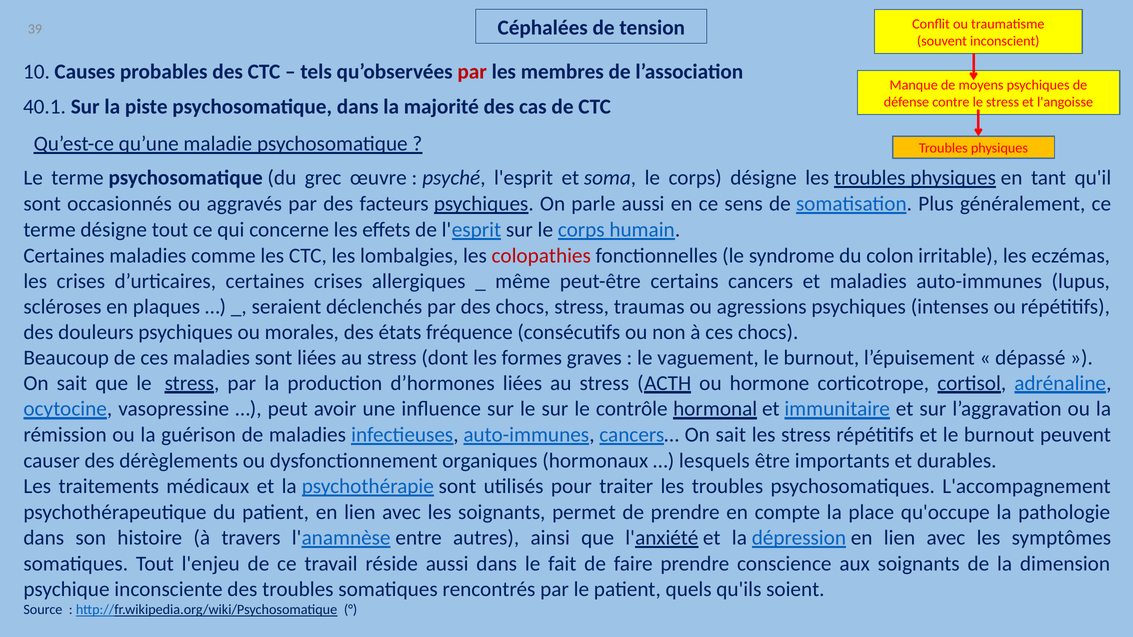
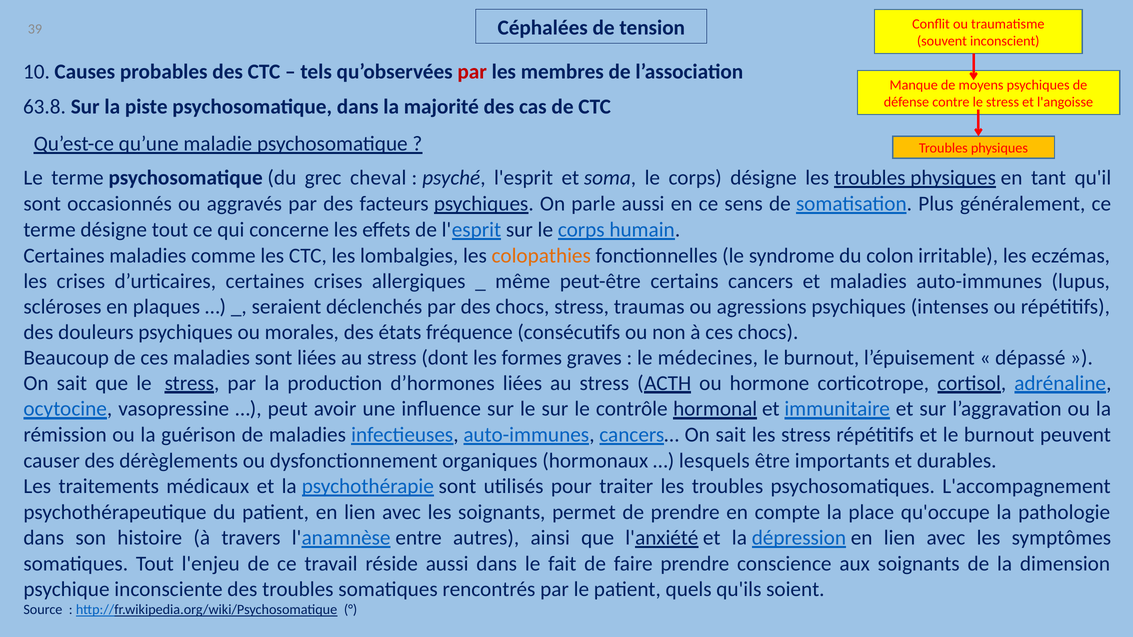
40.1: 40.1 -> 63.8
œuvre: œuvre -> cheval
colopathies colour: red -> orange
vaguement: vaguement -> médecines
